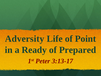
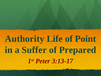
Adversity: Adversity -> Authority
Ready: Ready -> Suffer
